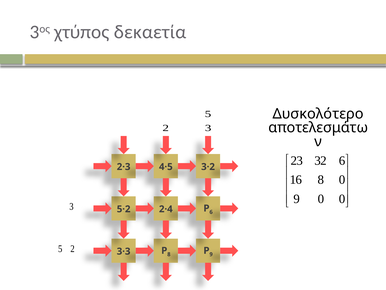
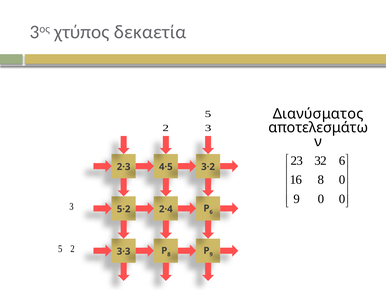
Δυσκολότερο: Δυσκολότερο -> Διανύσματος
